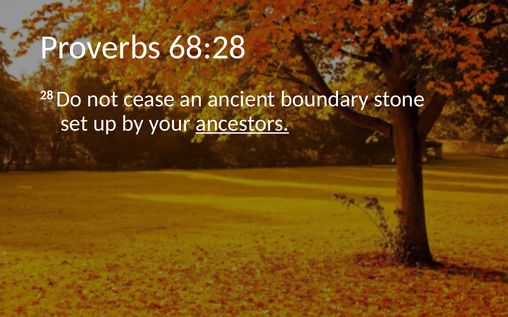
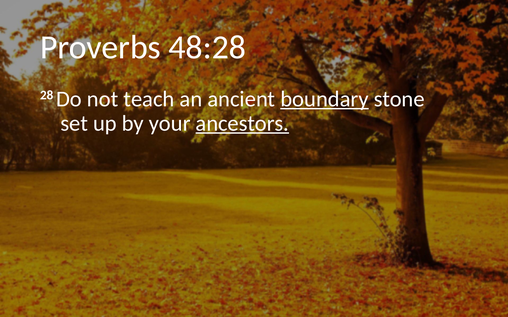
68:28: 68:28 -> 48:28
cease: cease -> teach
boundary underline: none -> present
